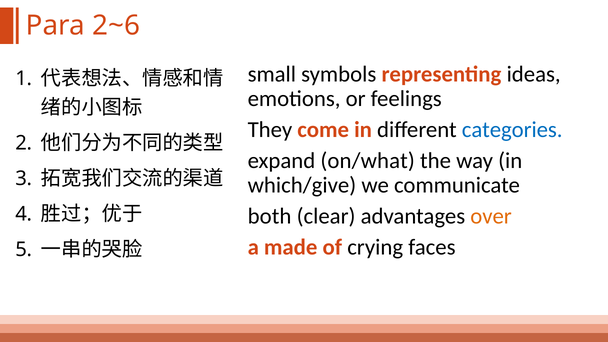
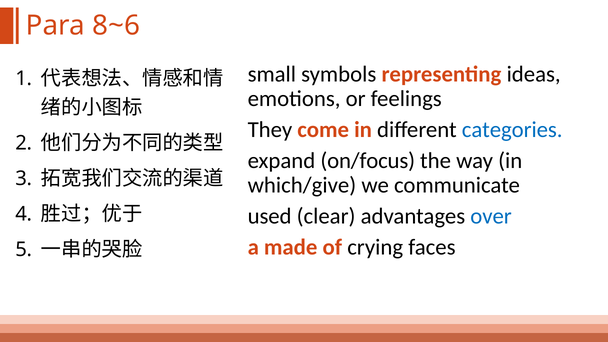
2~6: 2~6 -> 8~6
on/what: on/what -> on/focus
both: both -> used
over colour: orange -> blue
